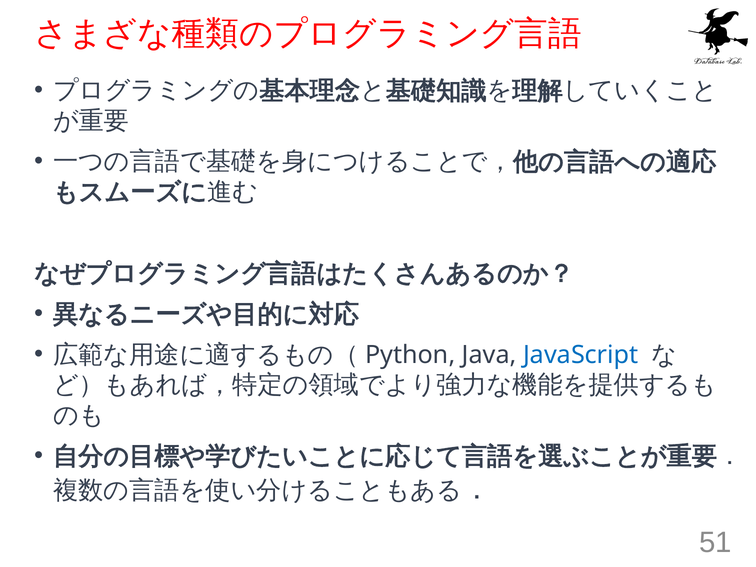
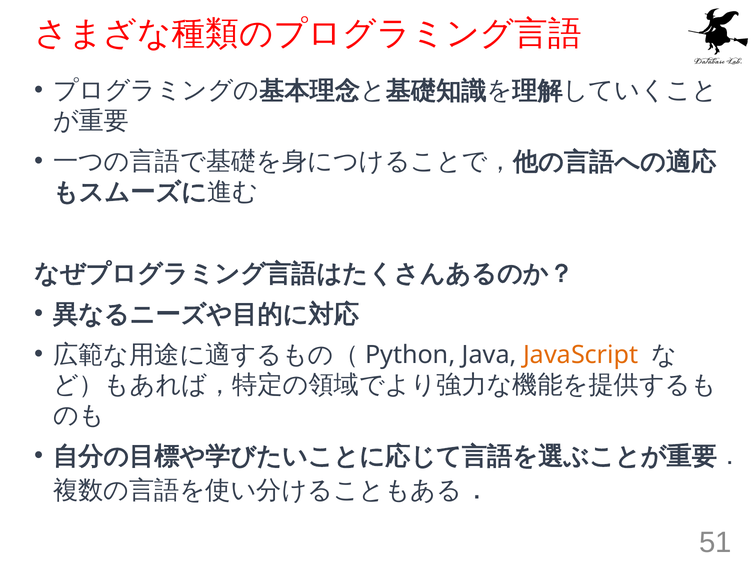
JavaScript colour: blue -> orange
